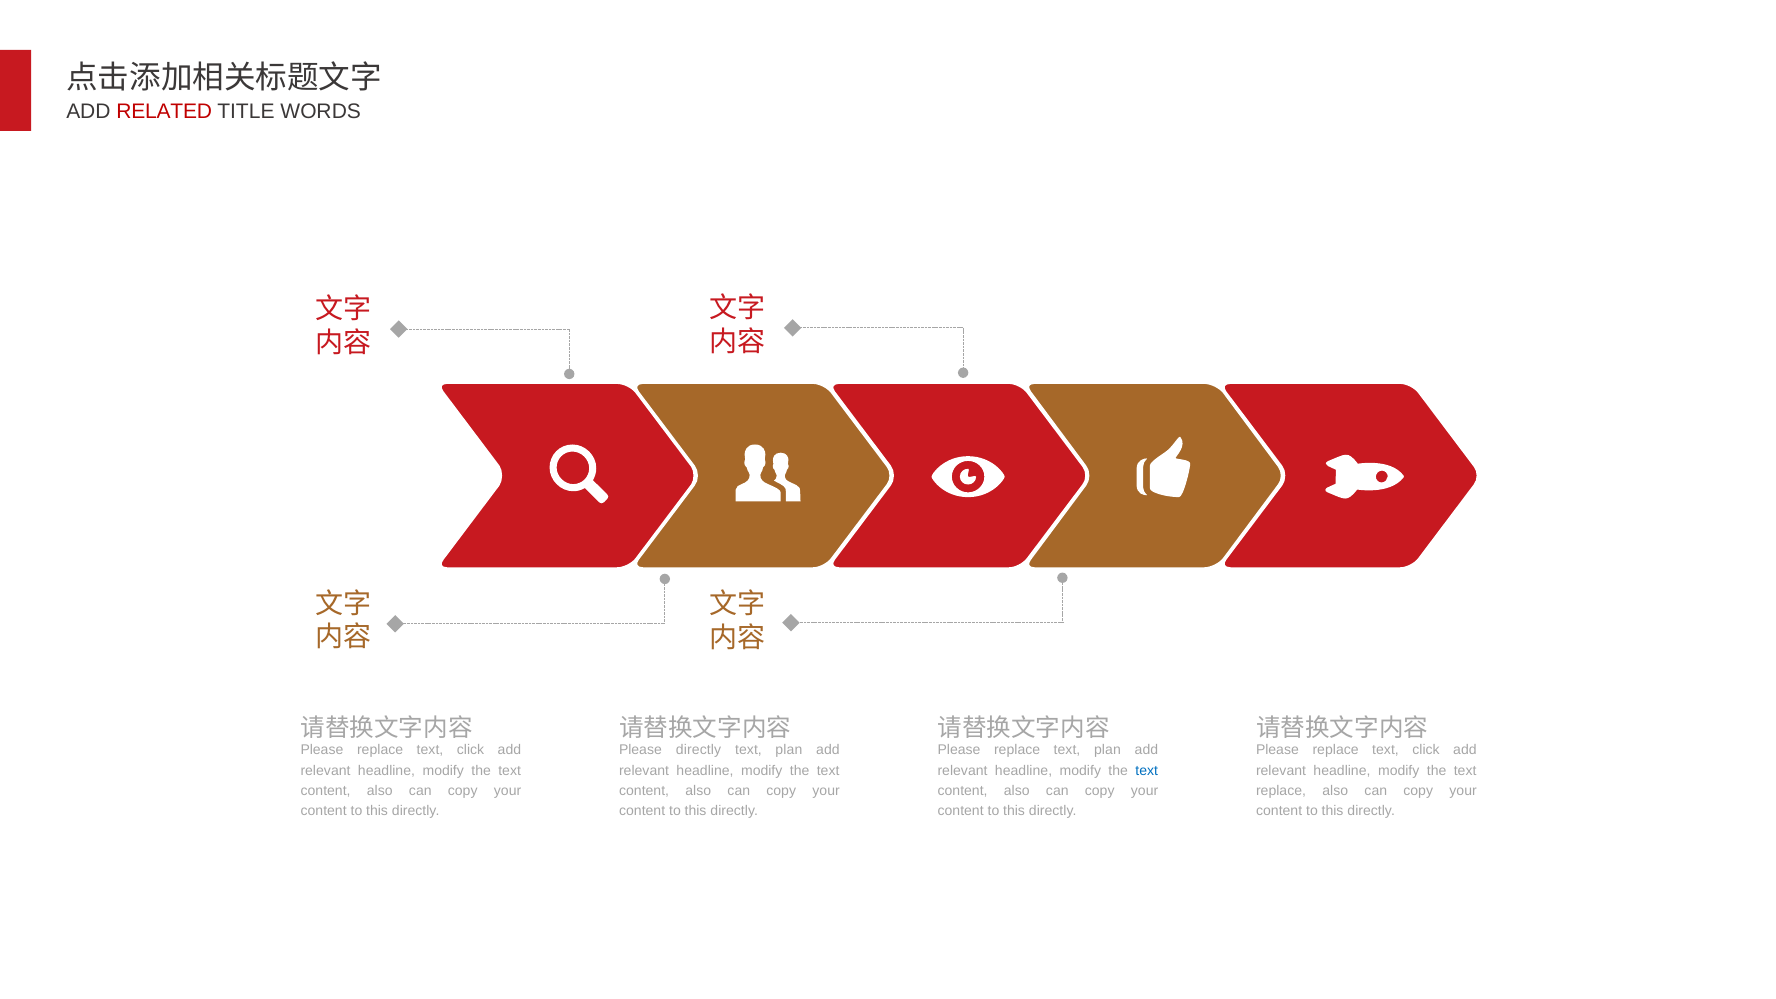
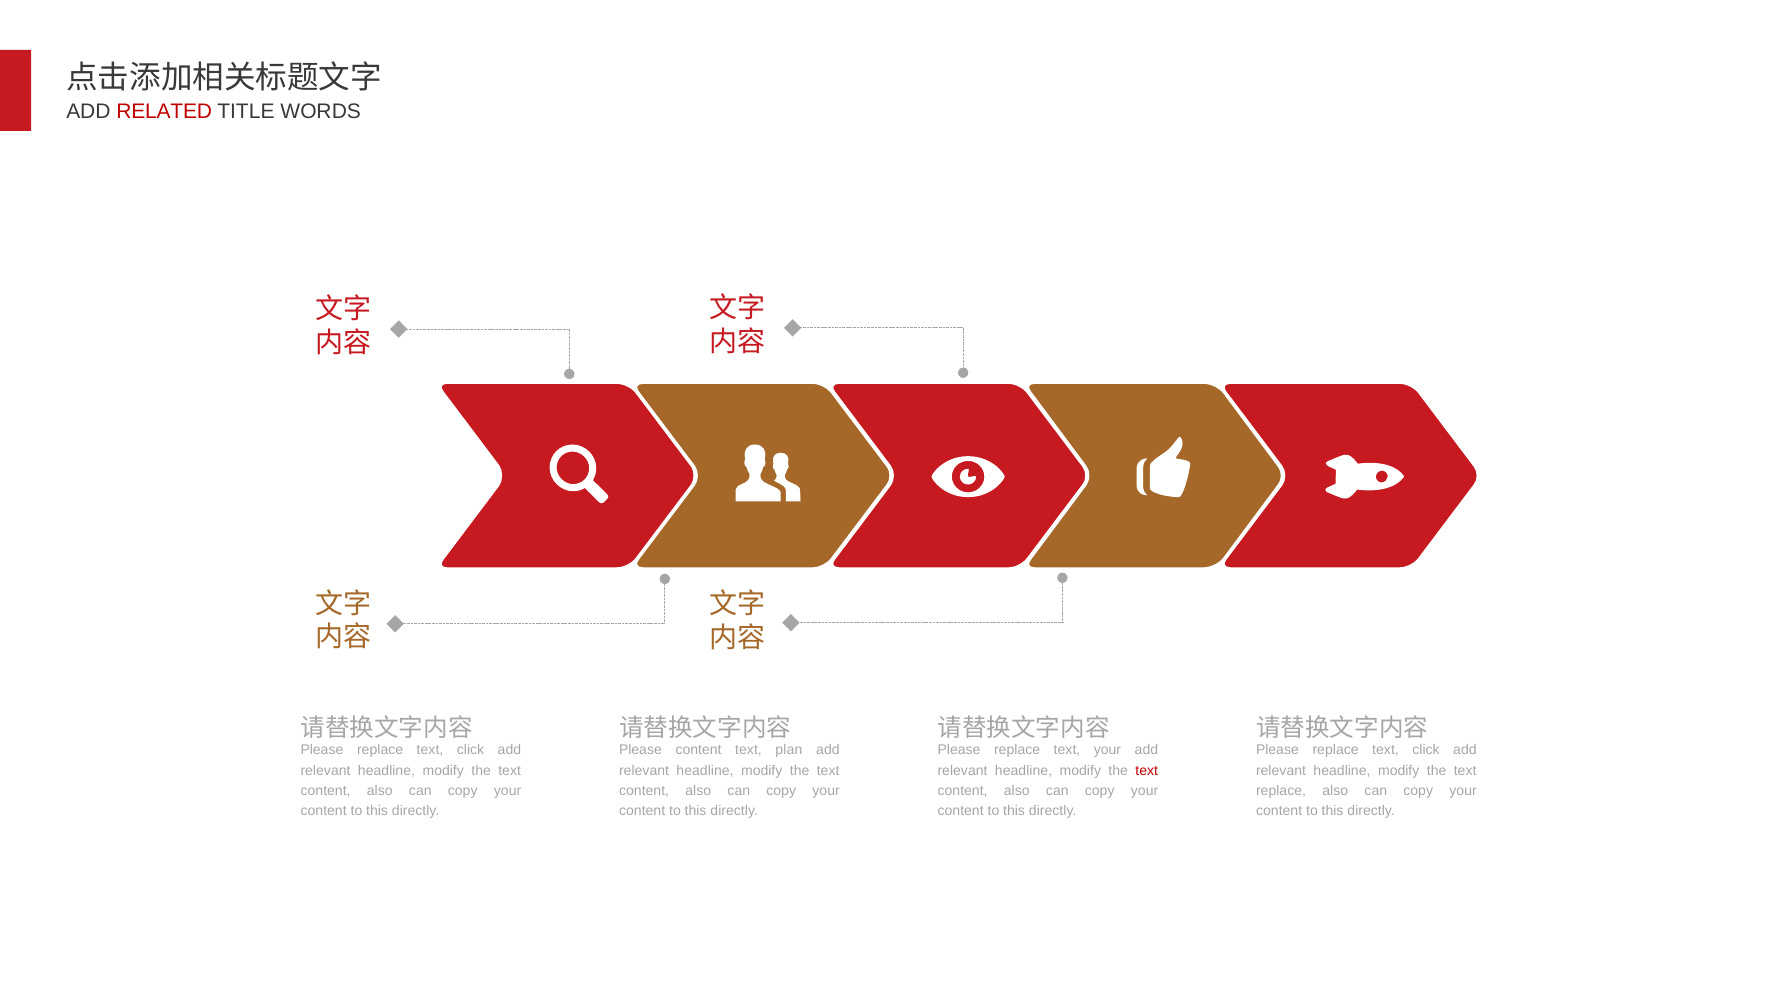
Please directly: directly -> content
replace text plan: plan -> your
text at (1147, 770) colour: blue -> red
